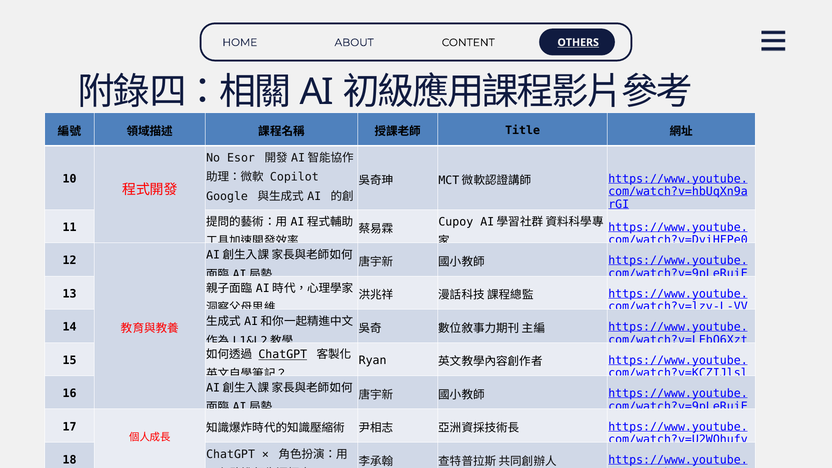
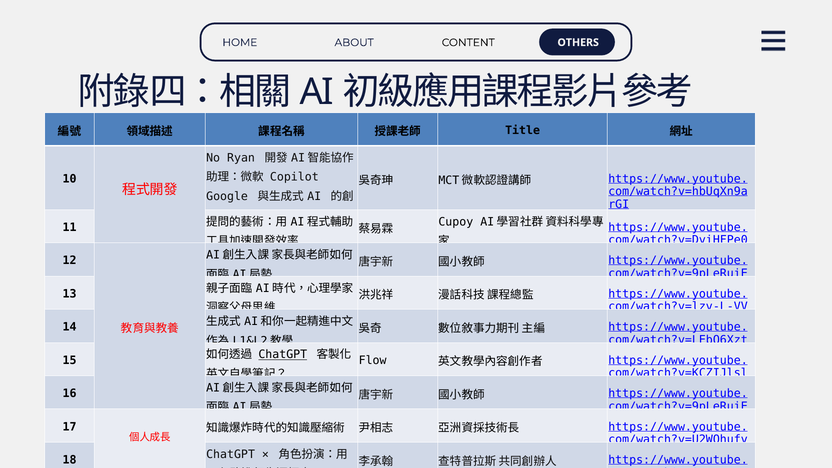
OTHERS underline: present -> none
Esor: Esor -> Ryan
Ryan: Ryan -> Flow
